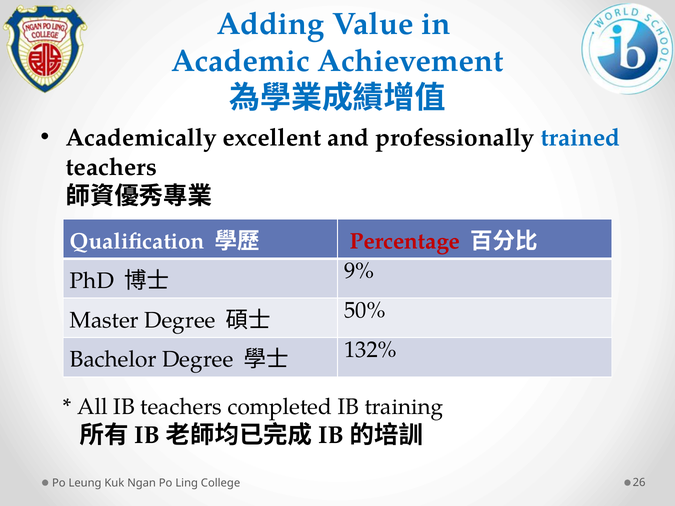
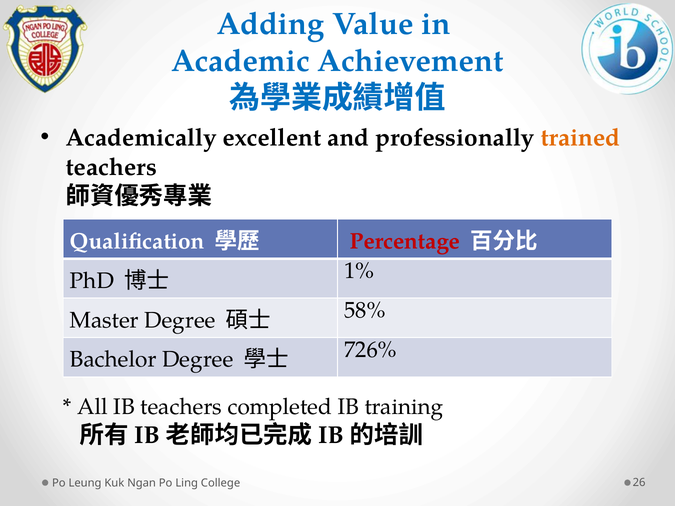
trained colour: blue -> orange
9%: 9% -> 1%
50%: 50% -> 58%
132%: 132% -> 726%
